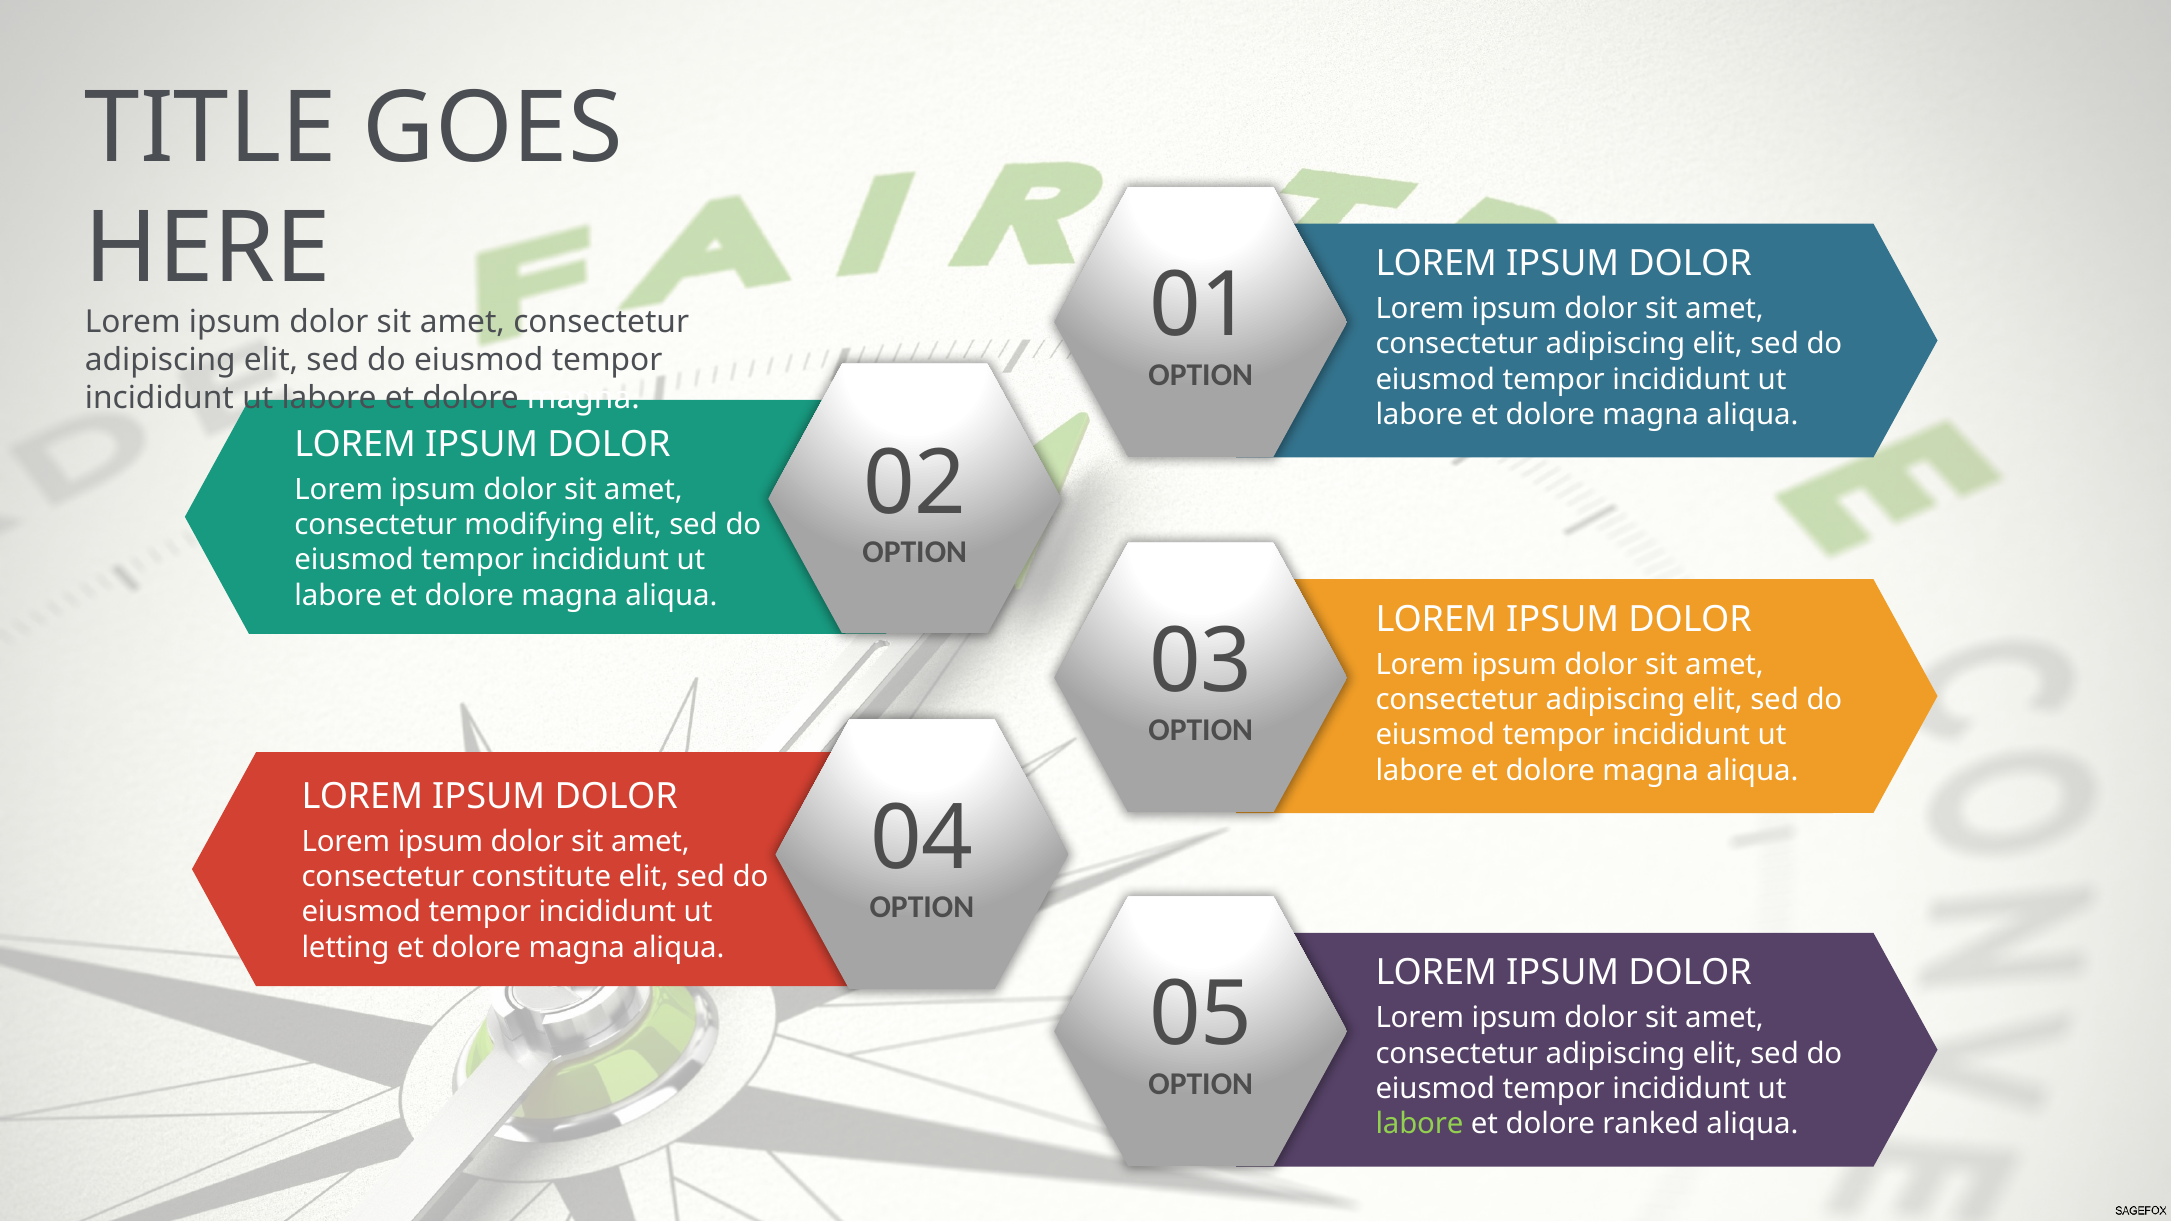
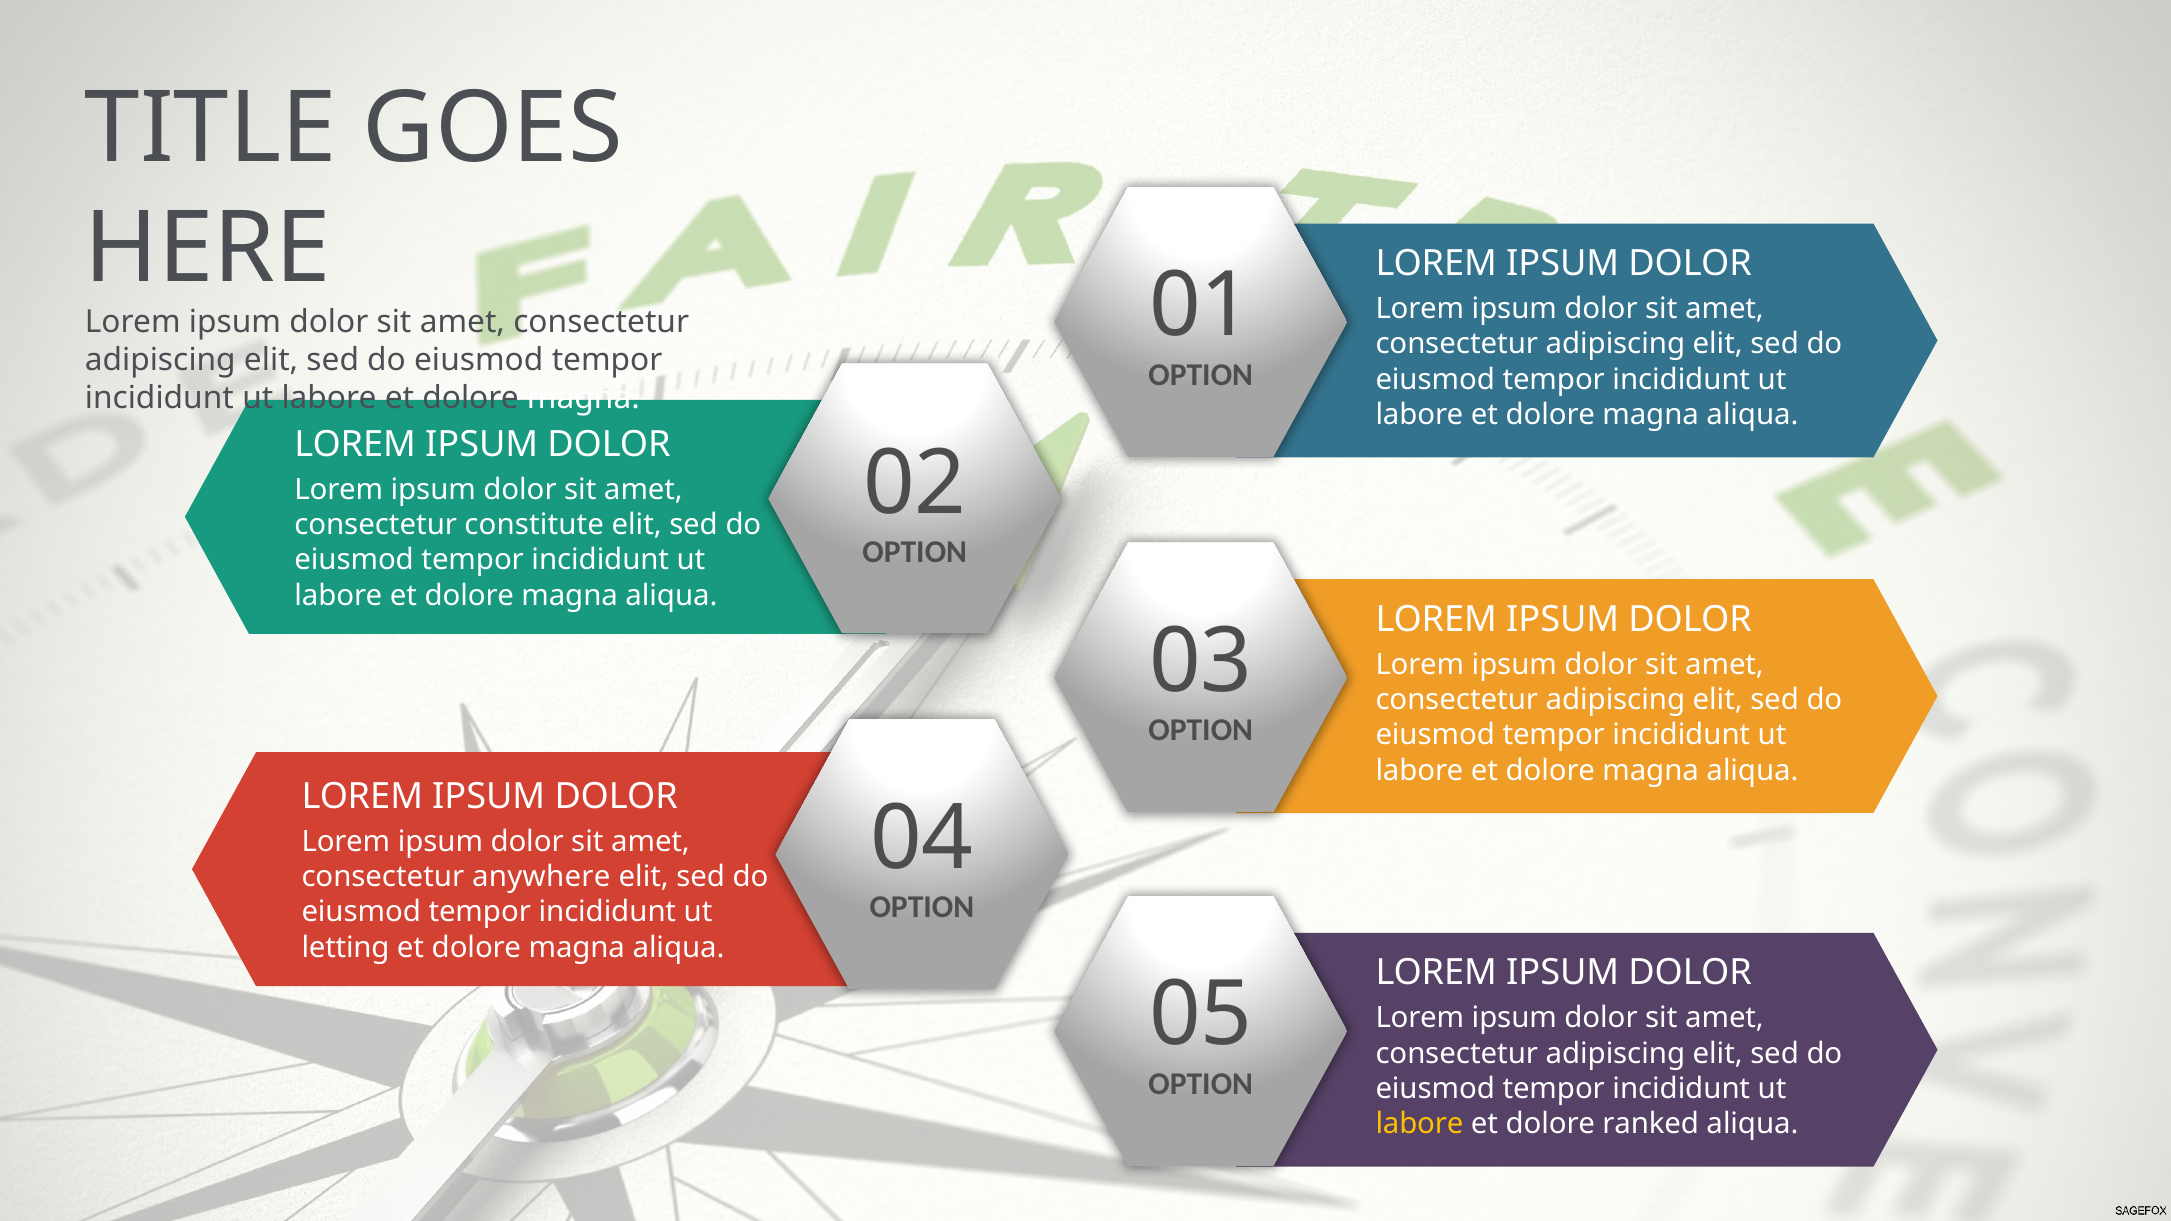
modifying: modifying -> constitute
constitute: constitute -> anywhere
labore at (1419, 1124) colour: light green -> yellow
